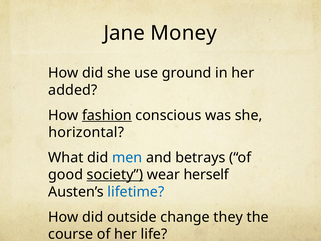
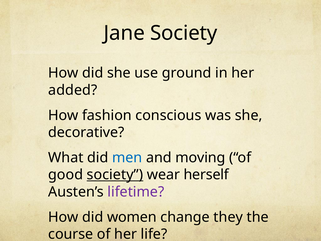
Jane Money: Money -> Society
fashion underline: present -> none
horizontal: horizontal -> decorative
betrays: betrays -> moving
lifetime colour: blue -> purple
outside: outside -> women
